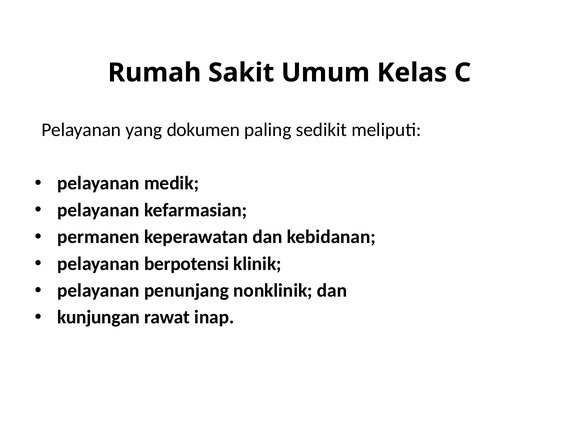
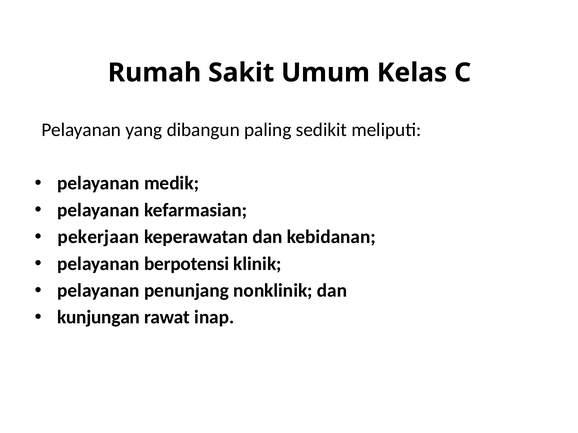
dokumen: dokumen -> dibangun
permanen: permanen -> pekerjaan
